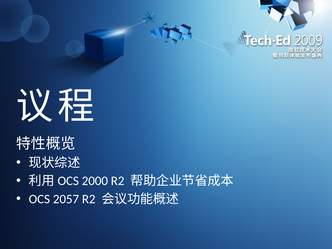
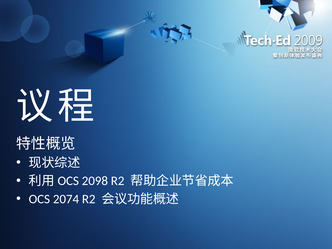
2000: 2000 -> 2098
2057: 2057 -> 2074
